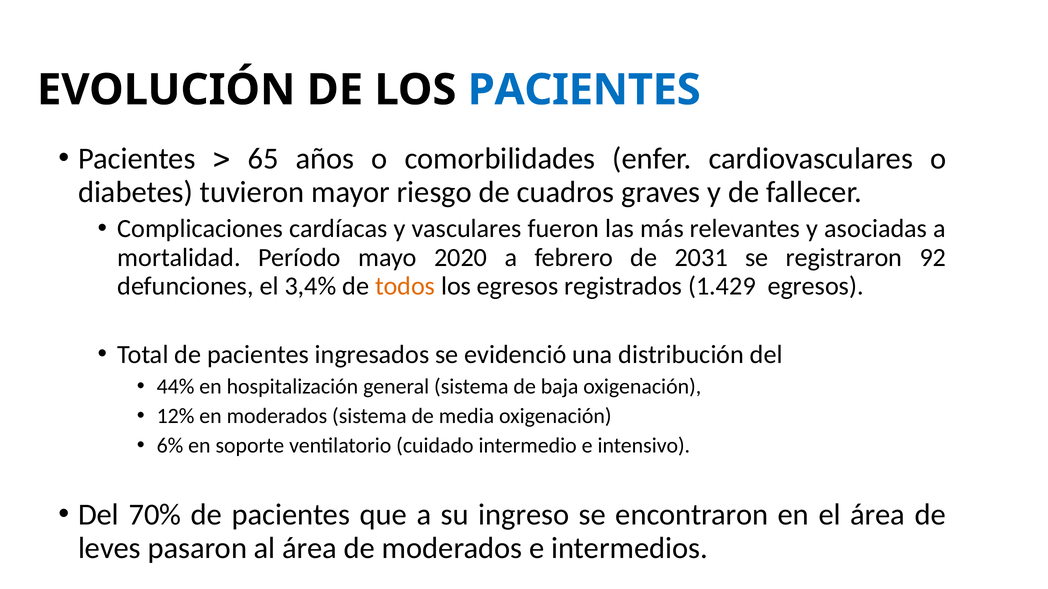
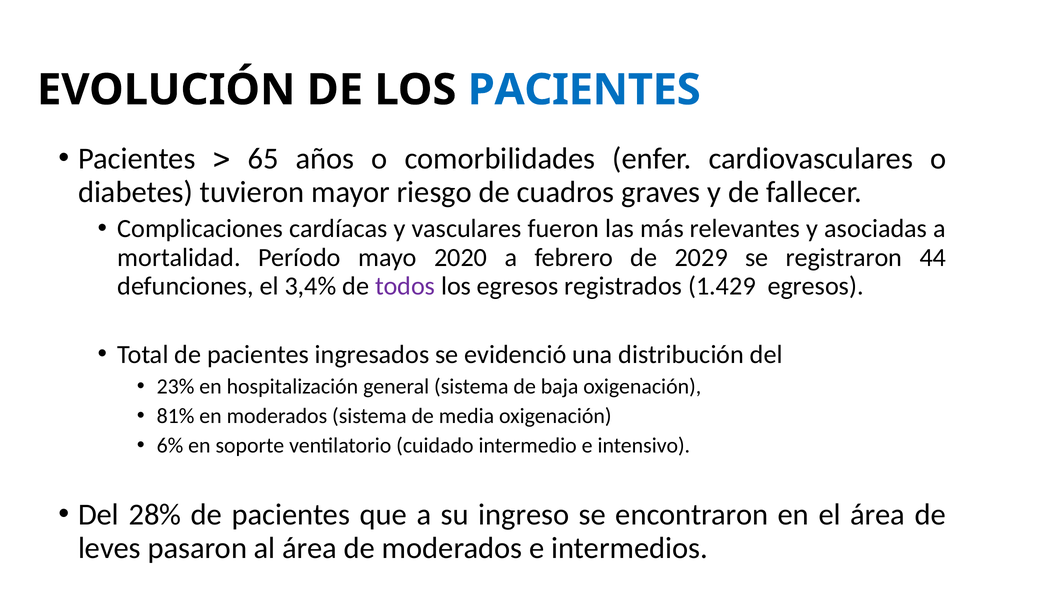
2031: 2031 -> 2029
92: 92 -> 44
todos colour: orange -> purple
44%: 44% -> 23%
12%: 12% -> 81%
70%: 70% -> 28%
